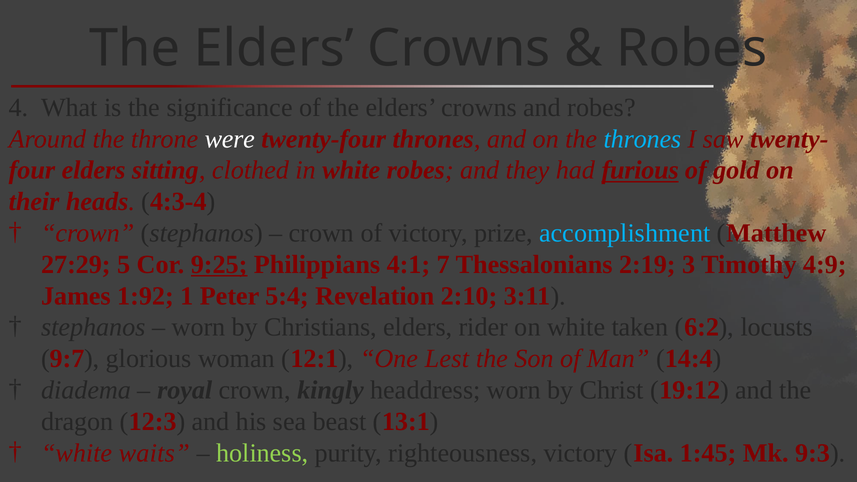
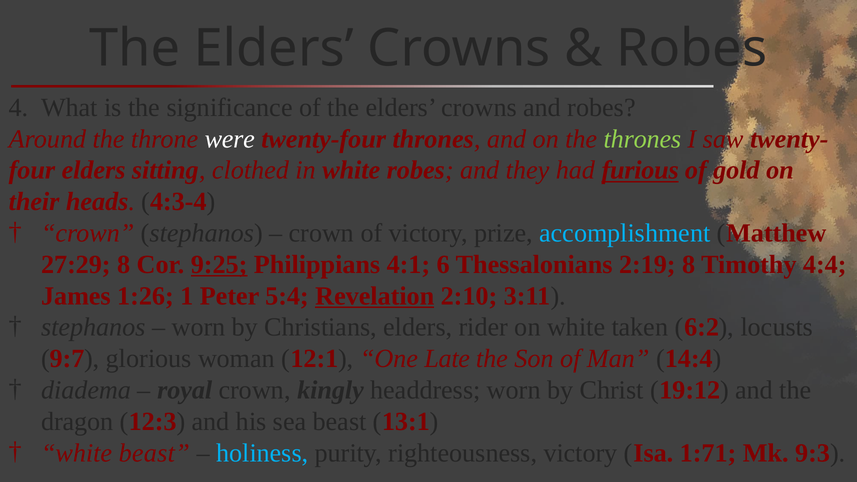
thrones at (642, 139) colour: light blue -> light green
27:29 5: 5 -> 8
7: 7 -> 6
2:19 3: 3 -> 8
4:9: 4:9 -> 4:4
1:92: 1:92 -> 1:26
Revelation underline: none -> present
Lest: Lest -> Late
white waits: waits -> beast
holiness colour: light green -> light blue
1:45: 1:45 -> 1:71
